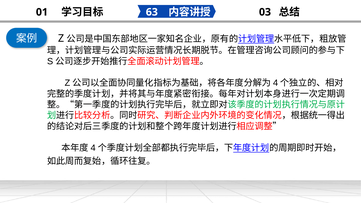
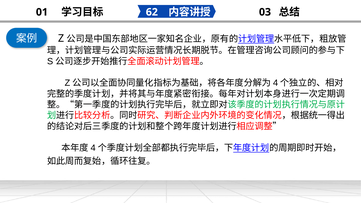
63: 63 -> 62
